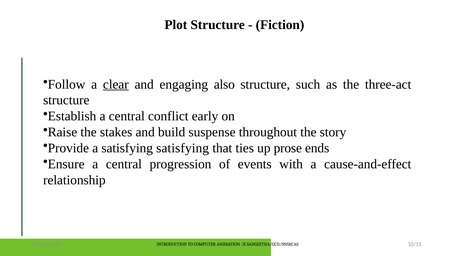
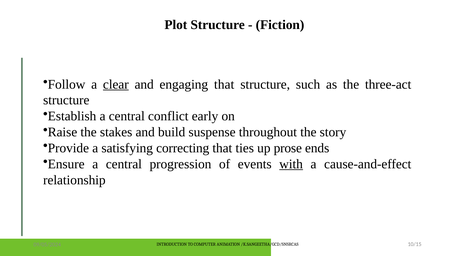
engaging also: also -> that
satisfying satisfying: satisfying -> correcting
with underline: none -> present
